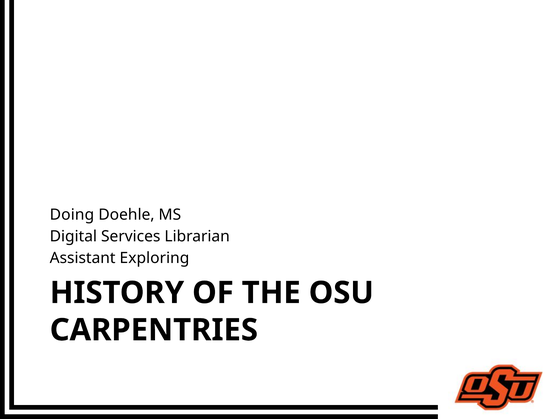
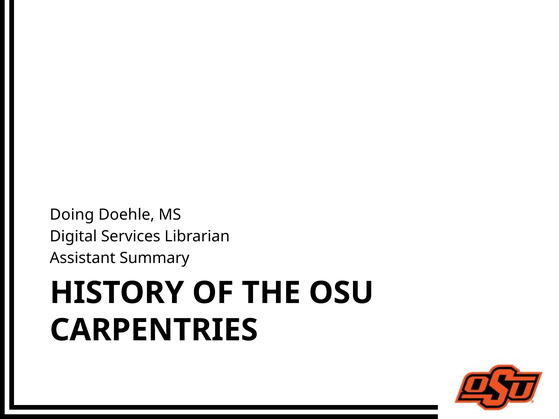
Exploring: Exploring -> Summary
